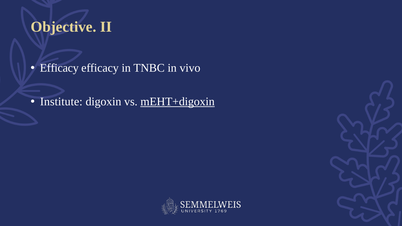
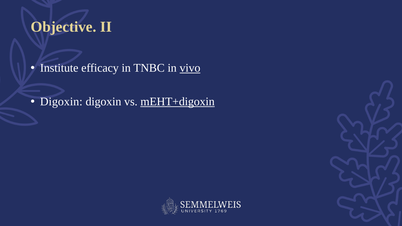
Efficacy at (59, 68): Efficacy -> Institute
vivo underline: none -> present
Institute at (61, 102): Institute -> Digoxin
